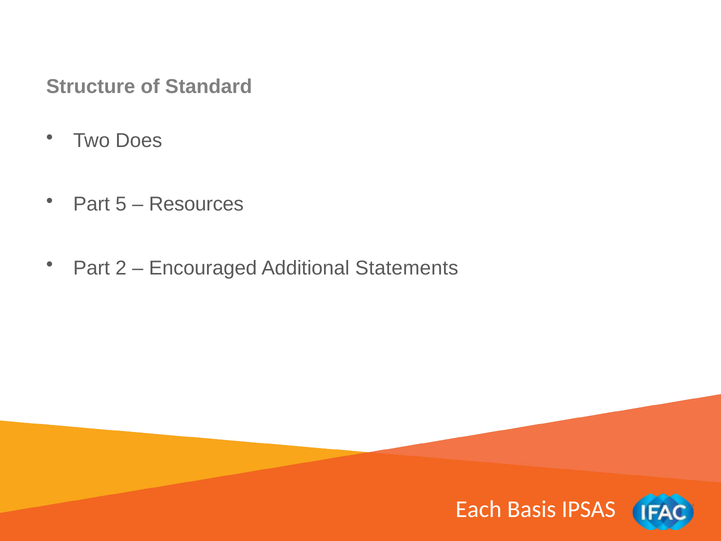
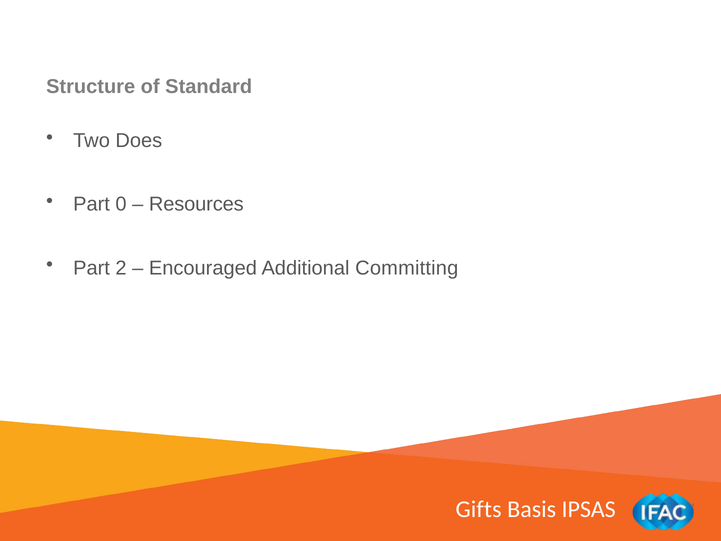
5: 5 -> 0
Statements: Statements -> Committing
Each: Each -> Gifts
